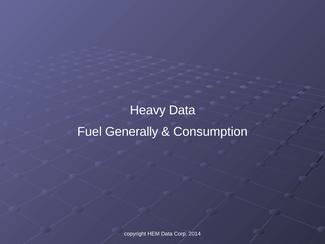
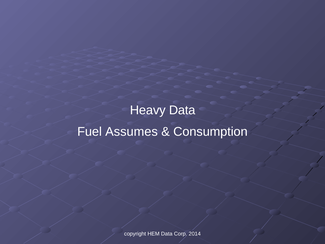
Generally: Generally -> Assumes
